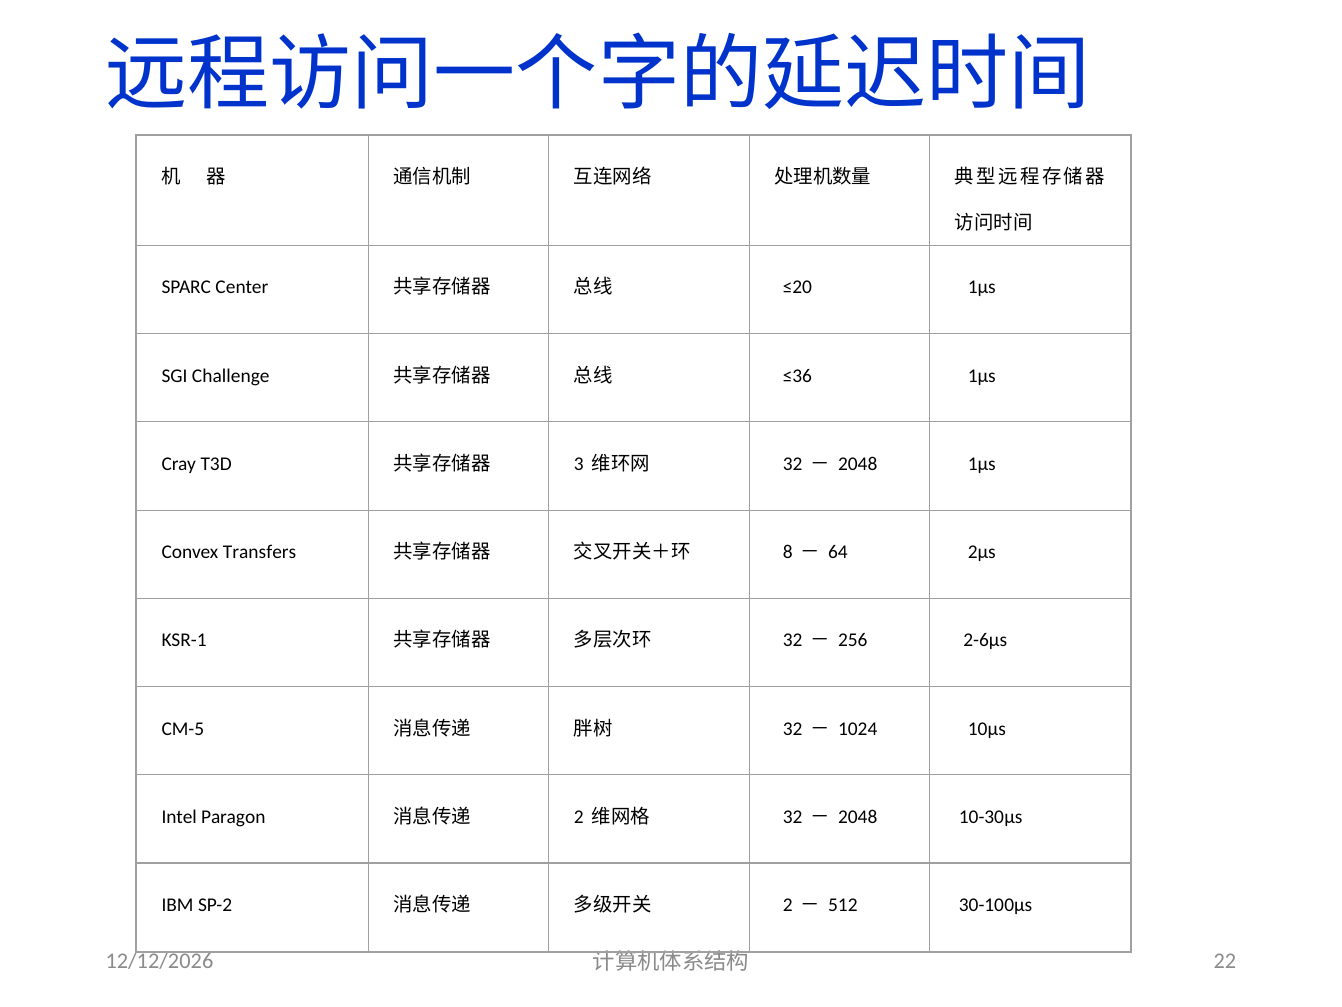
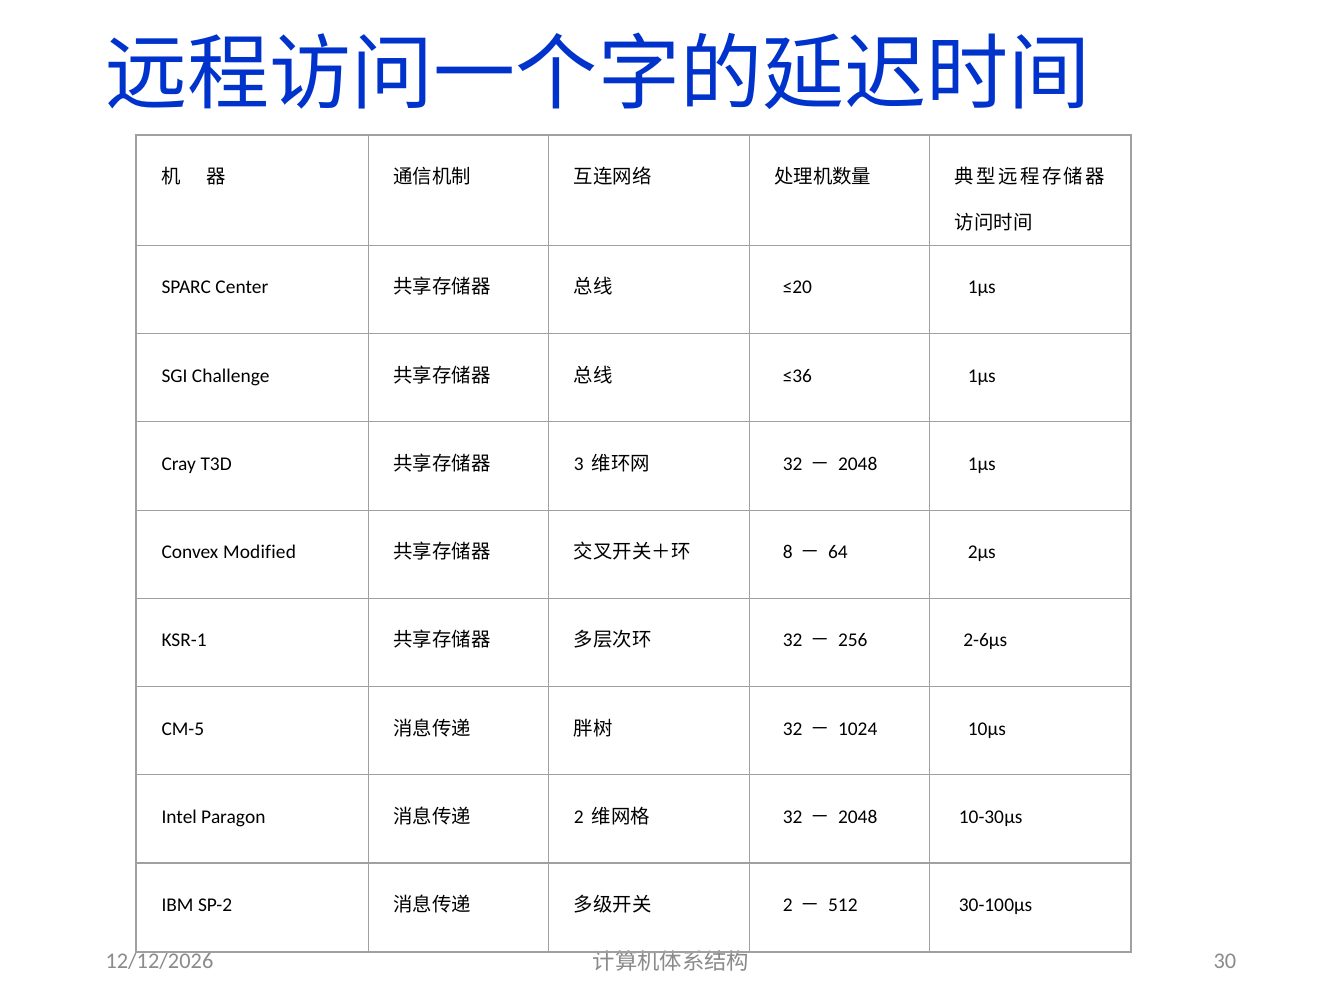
Transfers: Transfers -> Modified
22: 22 -> 30
